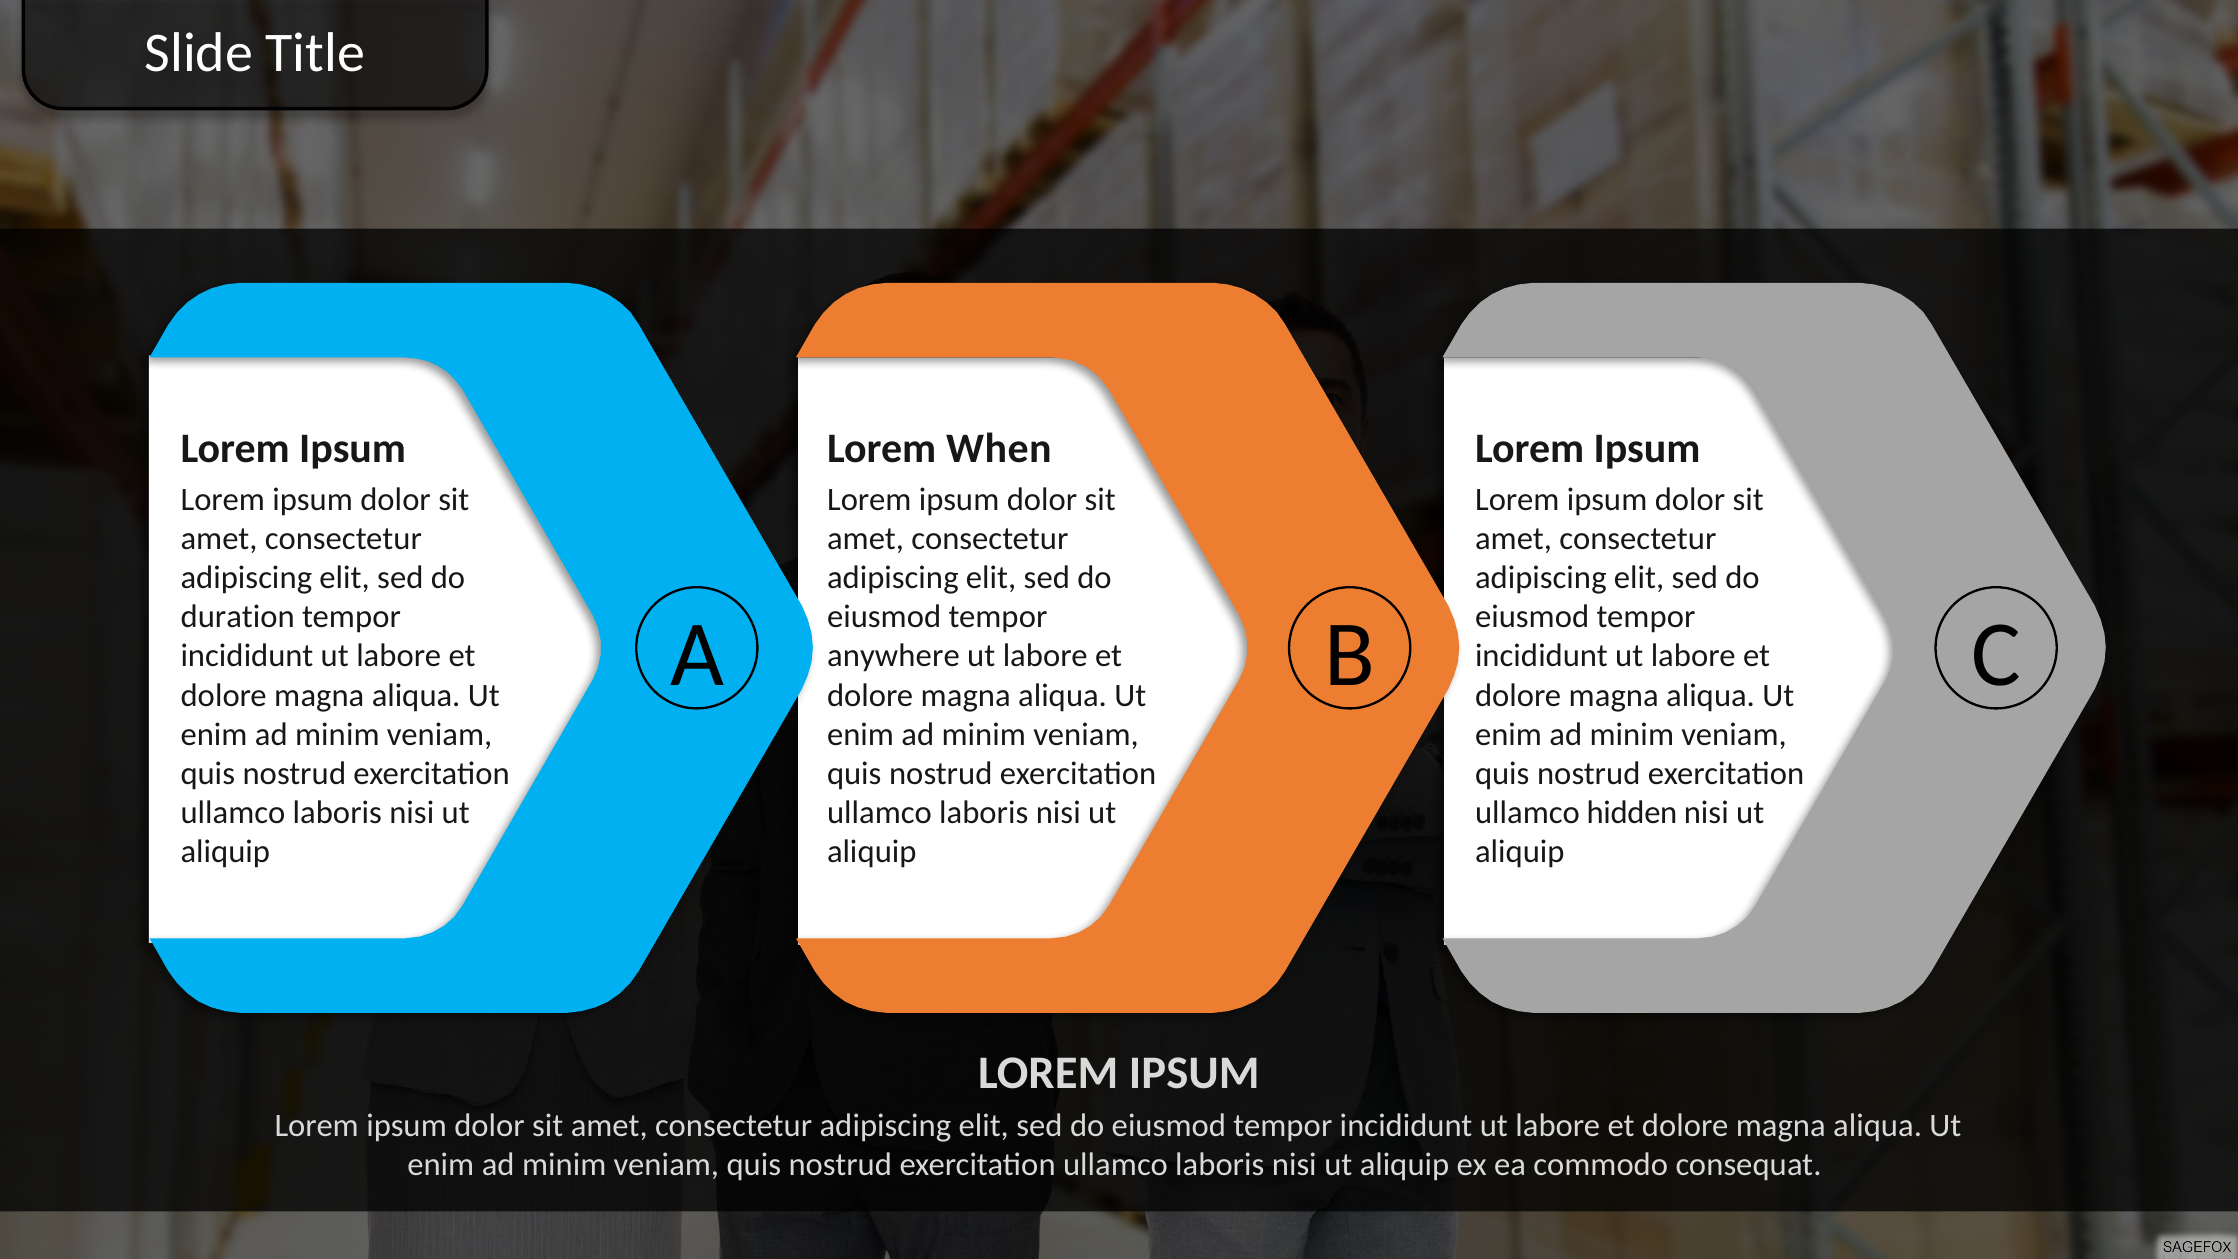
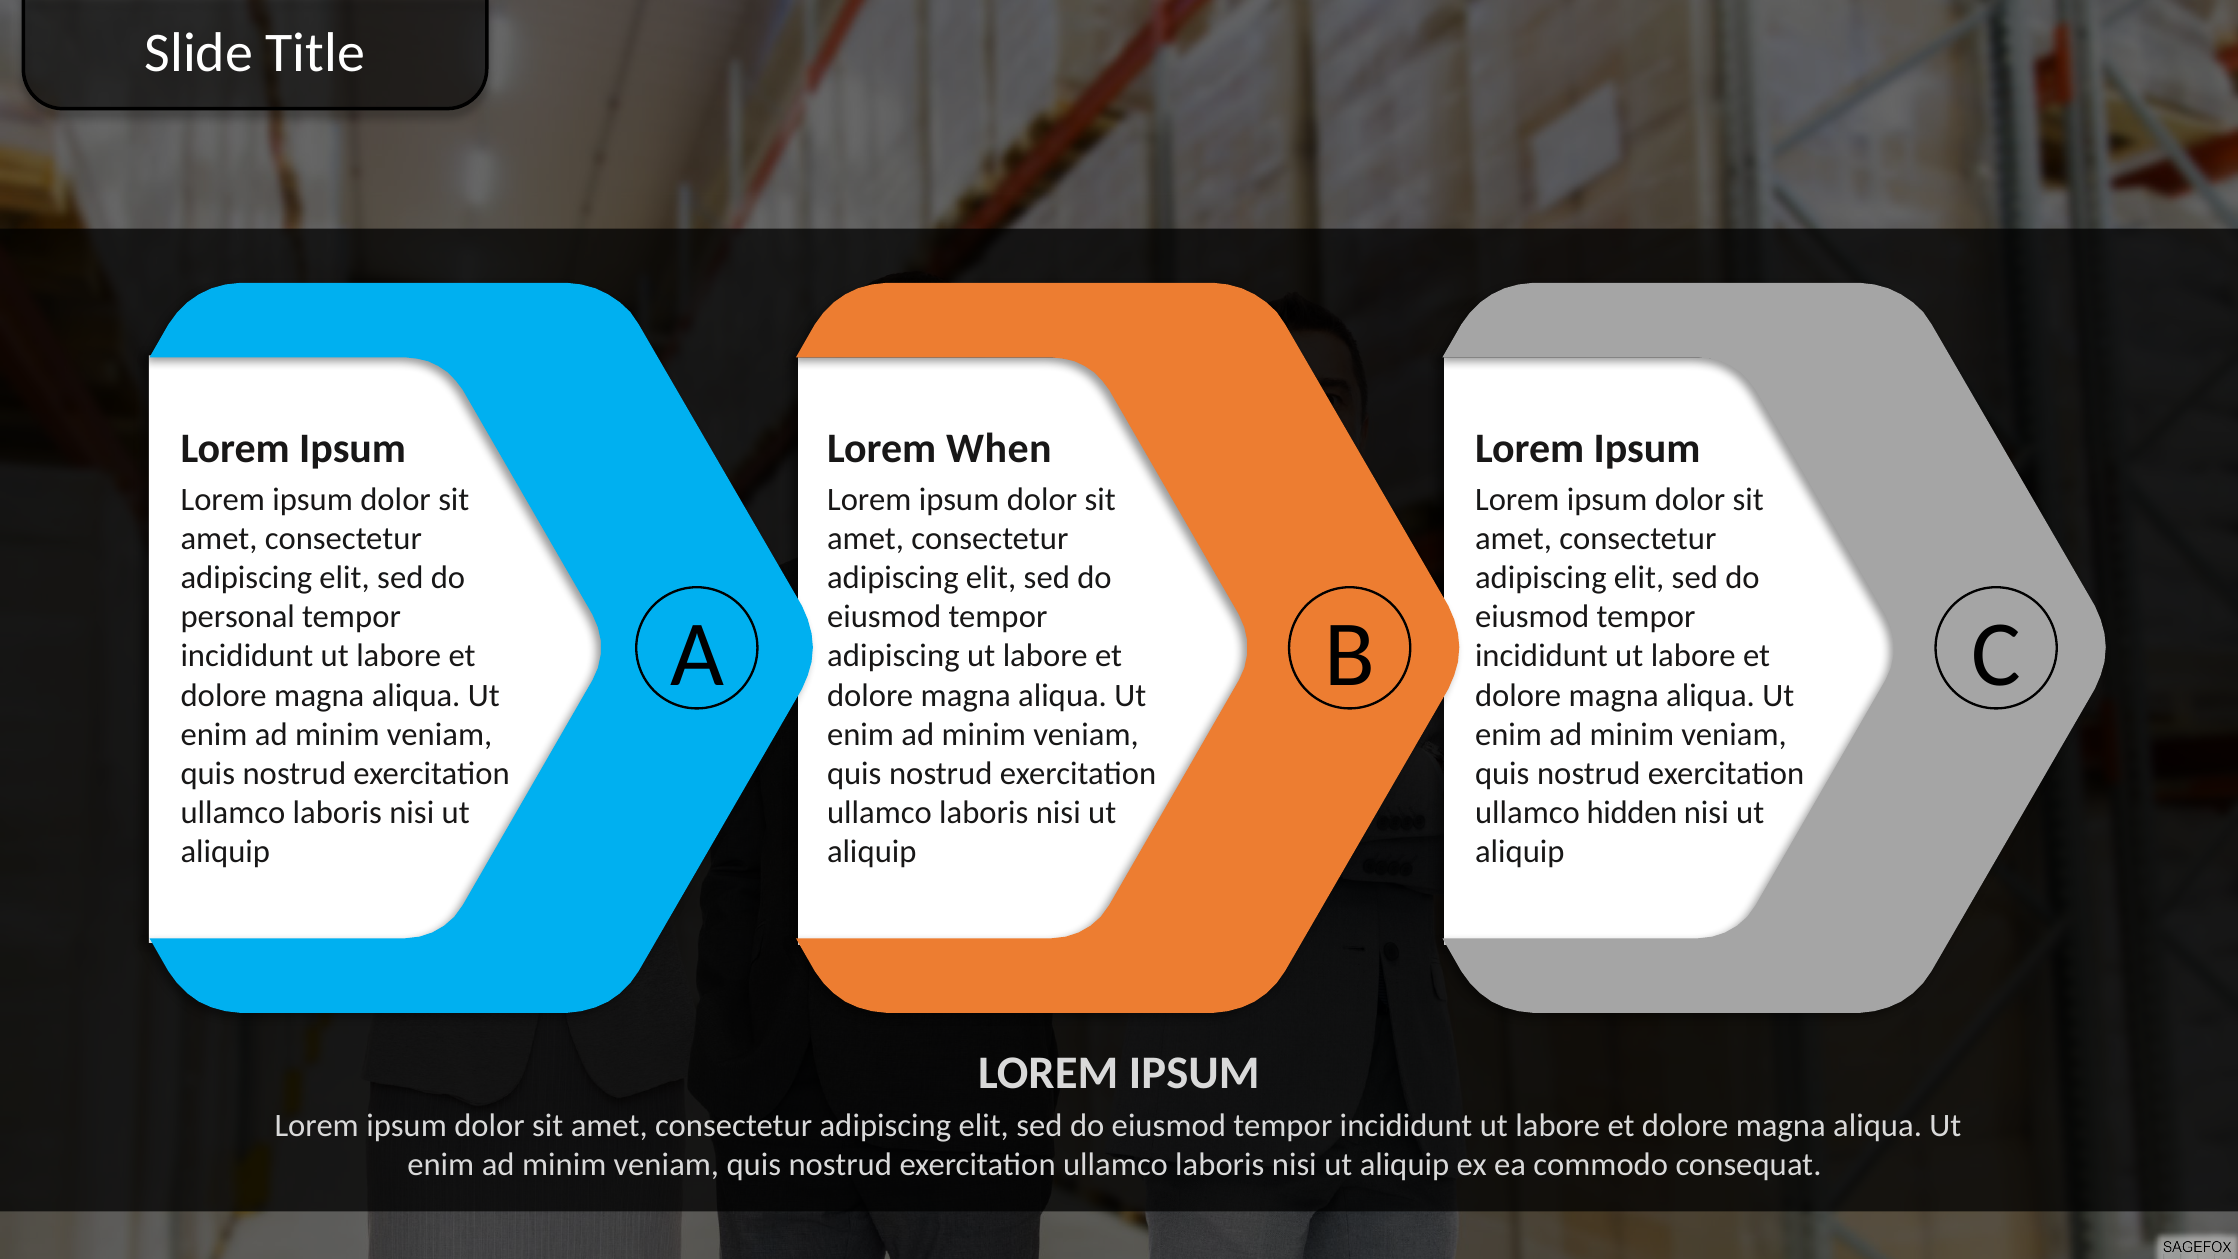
duration: duration -> personal
anywhere at (893, 656): anywhere -> adipiscing
